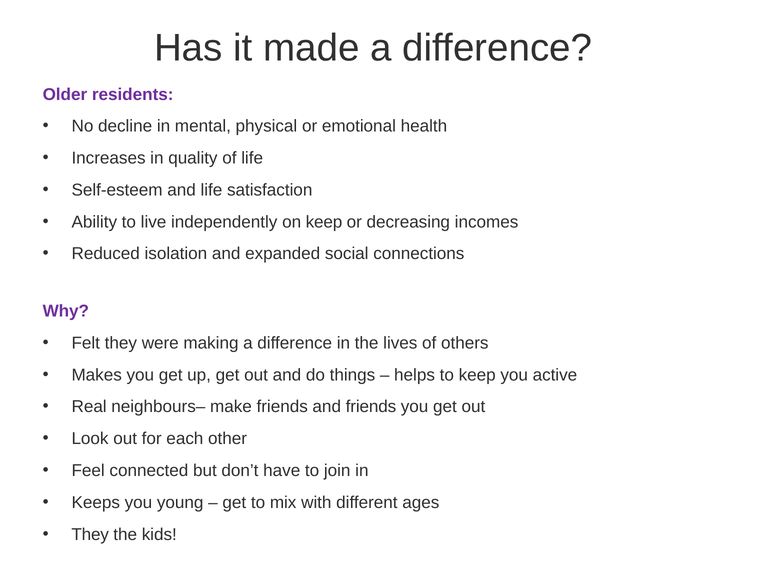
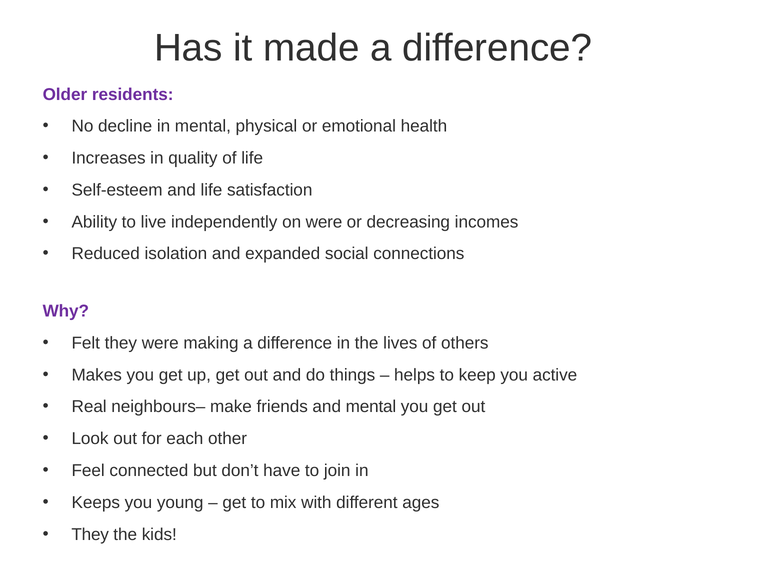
on keep: keep -> were
and friends: friends -> mental
